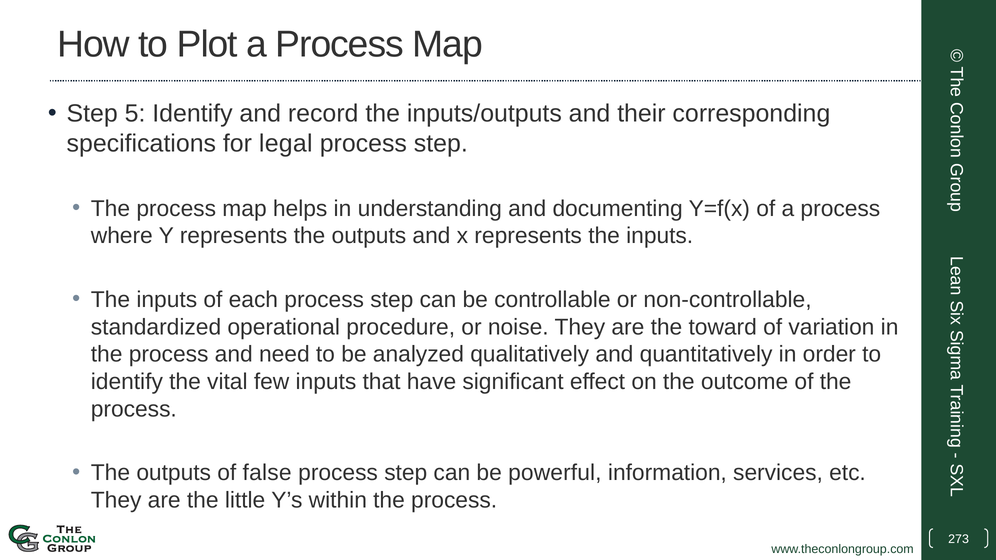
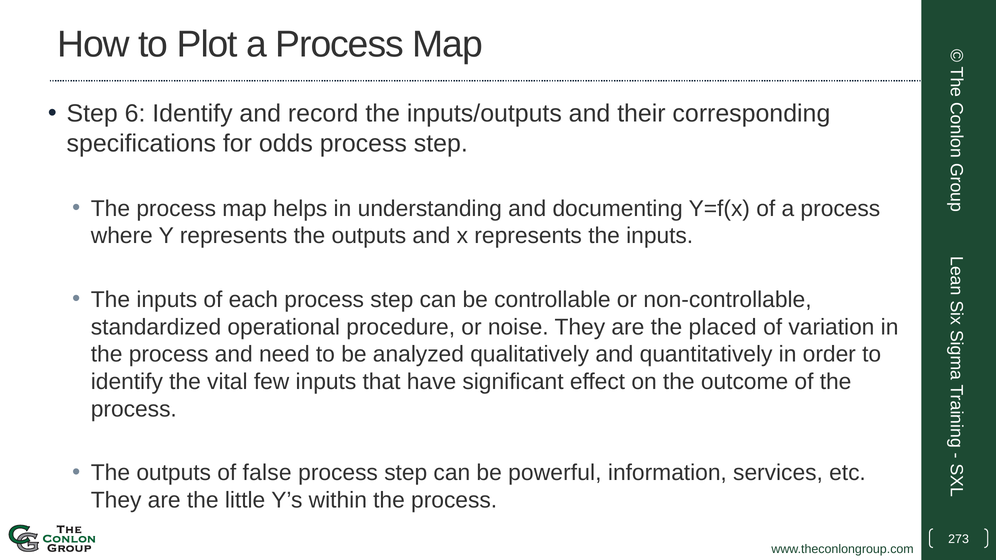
5: 5 -> 6
legal: legal -> odds
toward: toward -> placed
